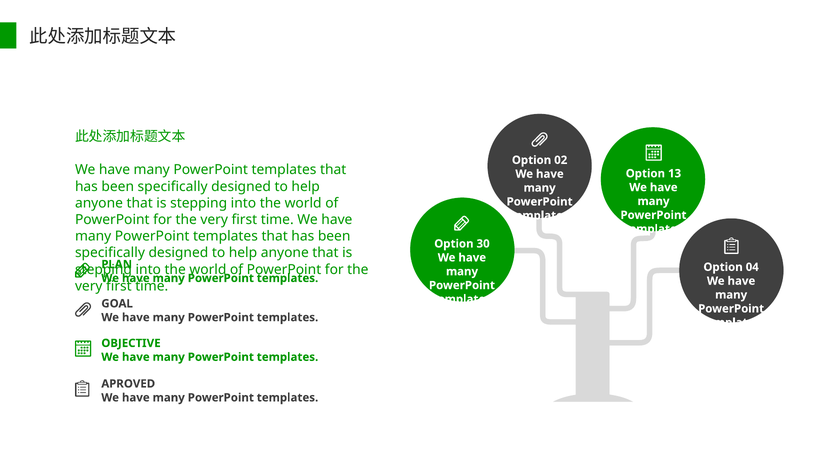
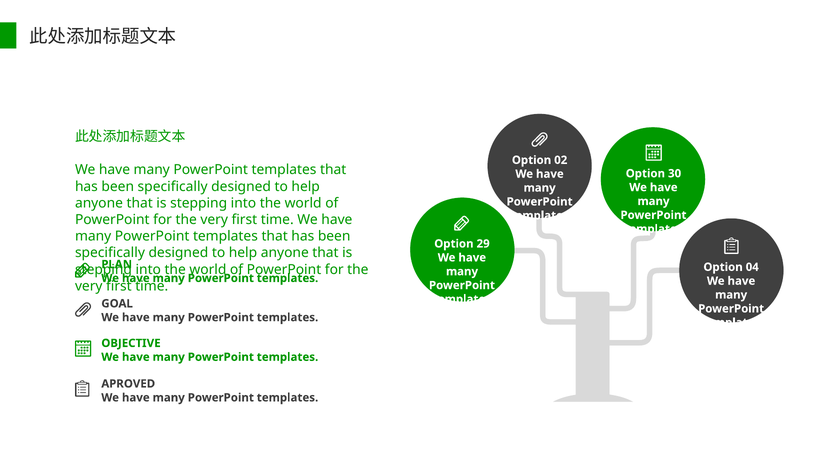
13: 13 -> 30
30: 30 -> 29
